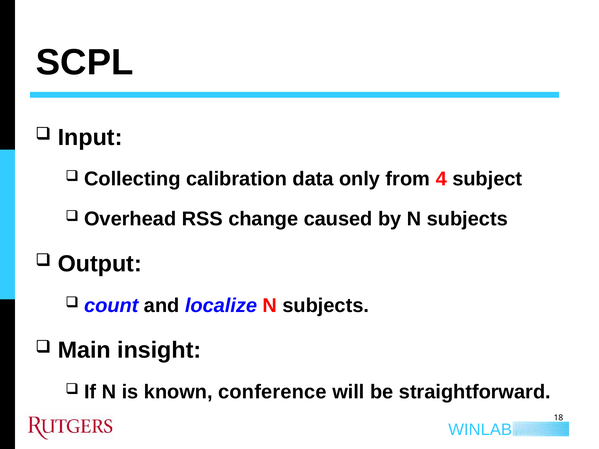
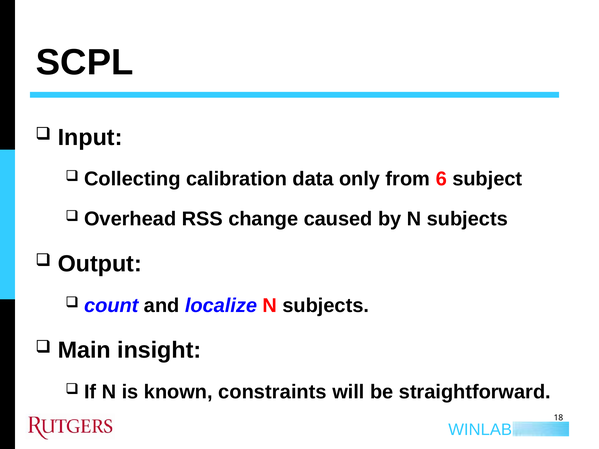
4: 4 -> 6
conference: conference -> constraints
